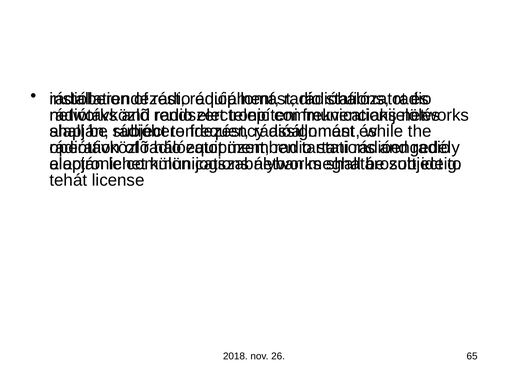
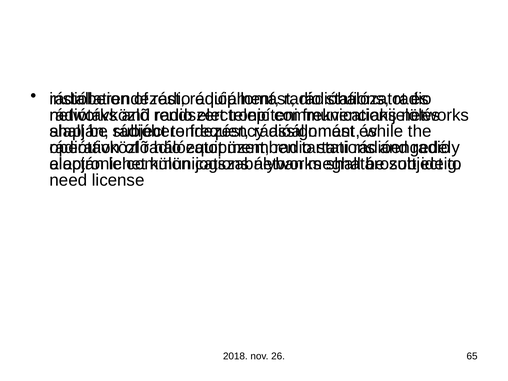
tehát: tehát -> need
